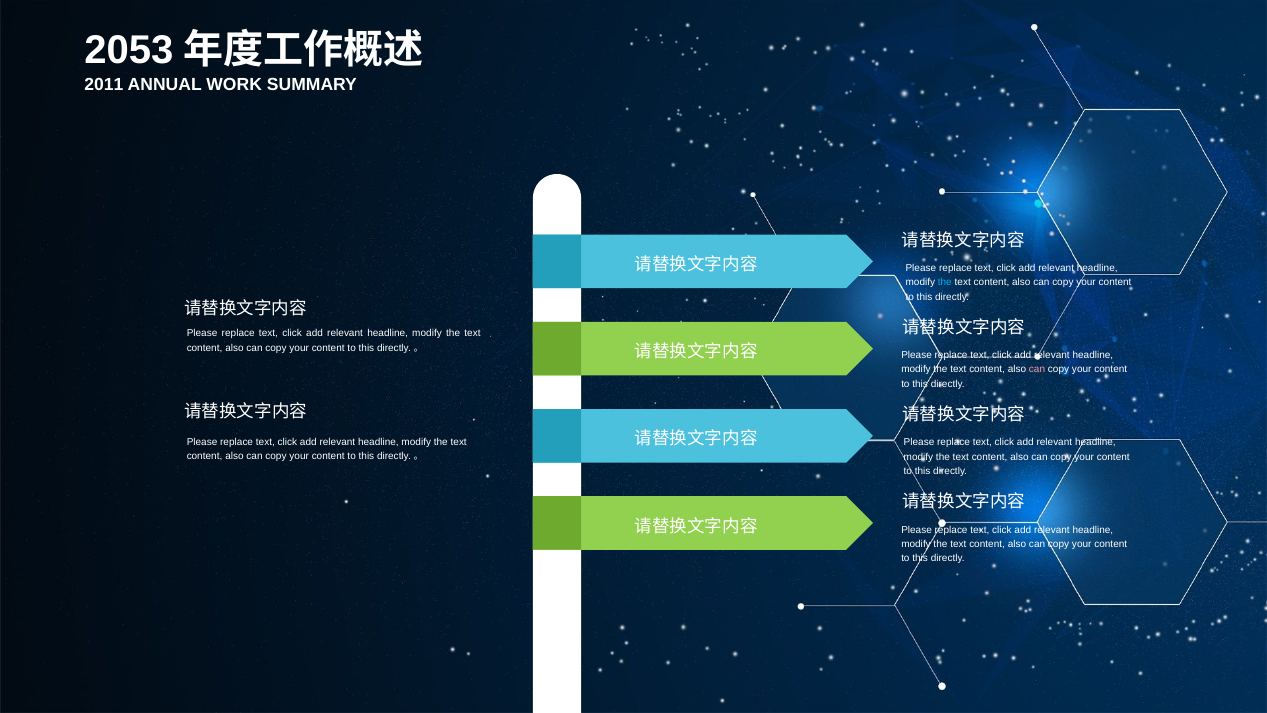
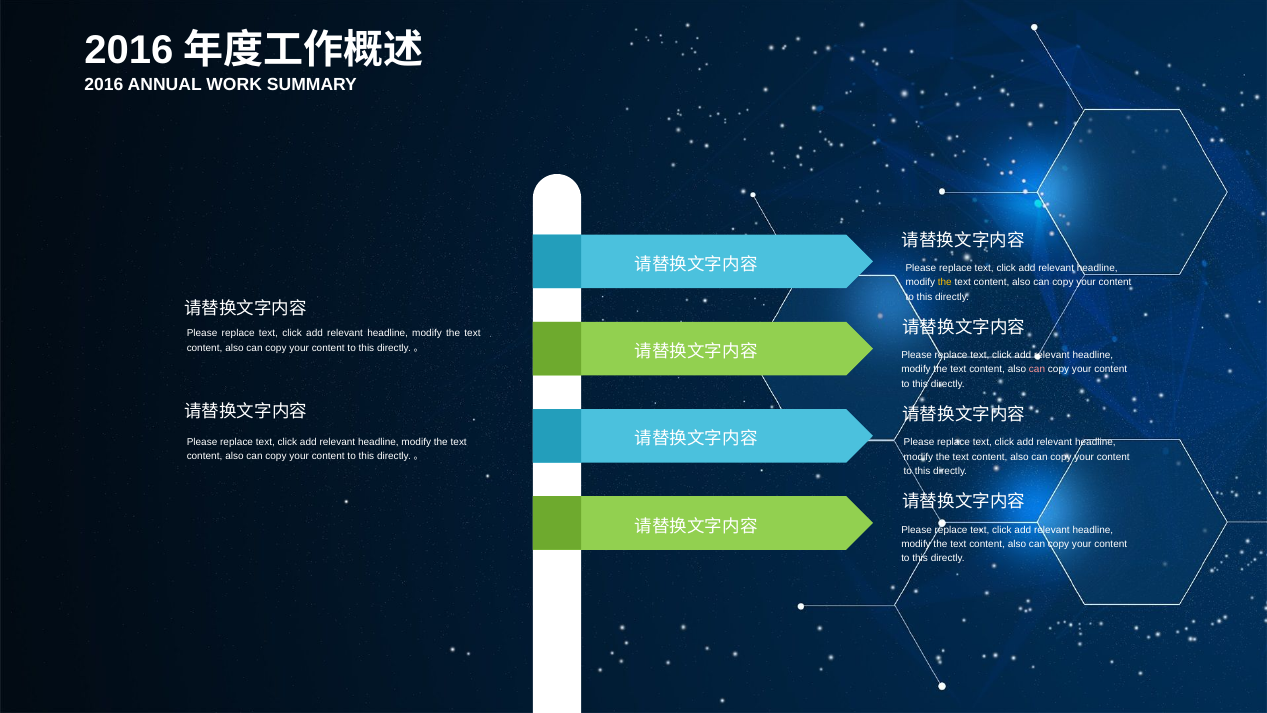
2053 at (129, 50): 2053 -> 2016
2011 at (104, 85): 2011 -> 2016
the at (945, 282) colour: light blue -> yellow
